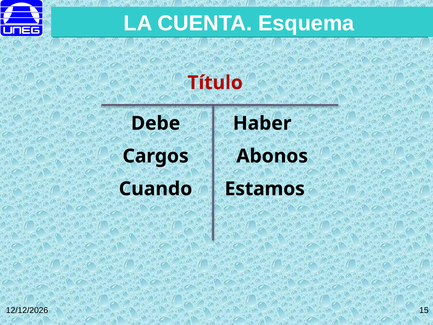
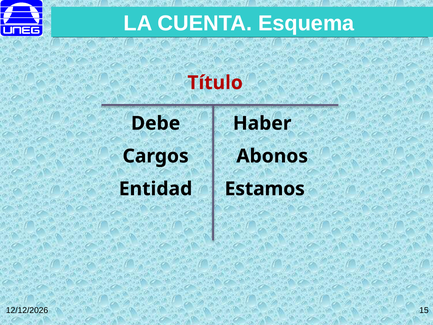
Cuando: Cuando -> Entidad
